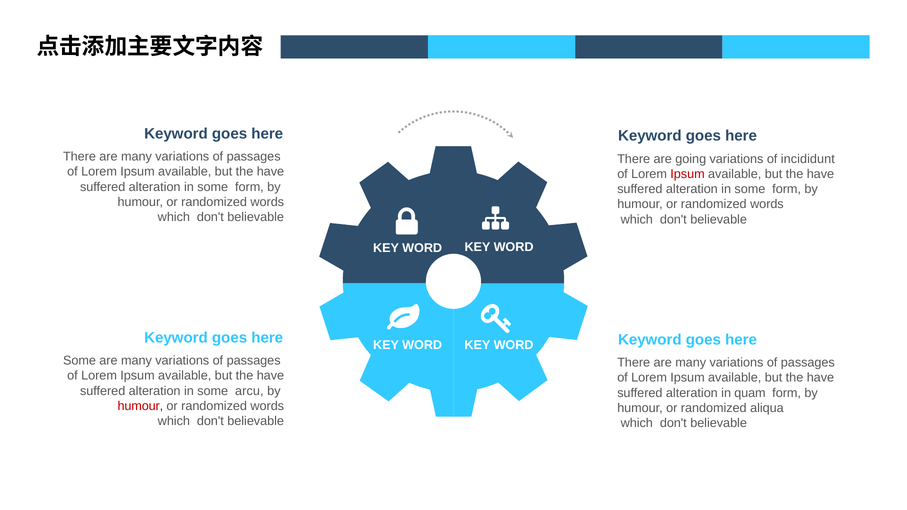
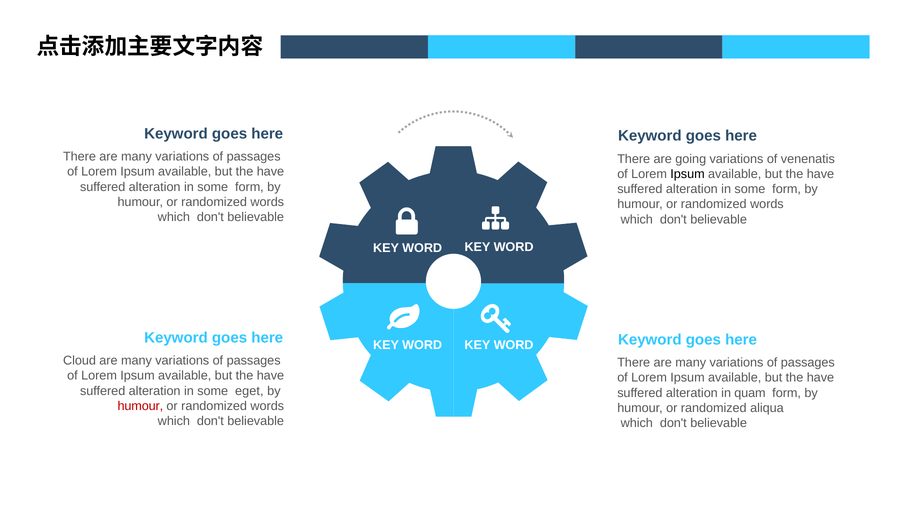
incididunt: incididunt -> venenatis
Ipsum at (688, 174) colour: red -> black
Some at (80, 361): Some -> Cloud
arcu: arcu -> eget
